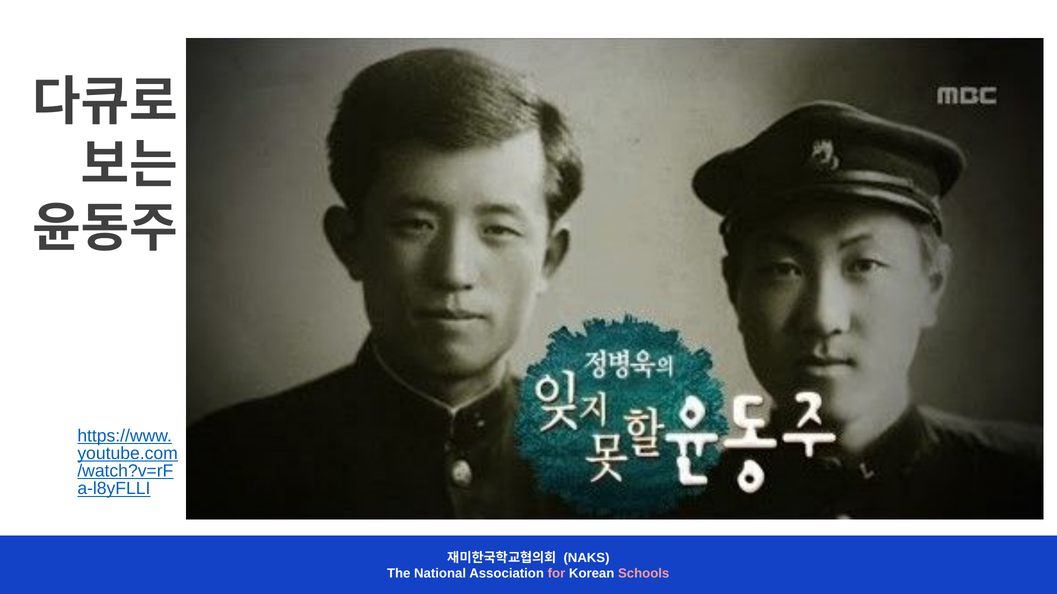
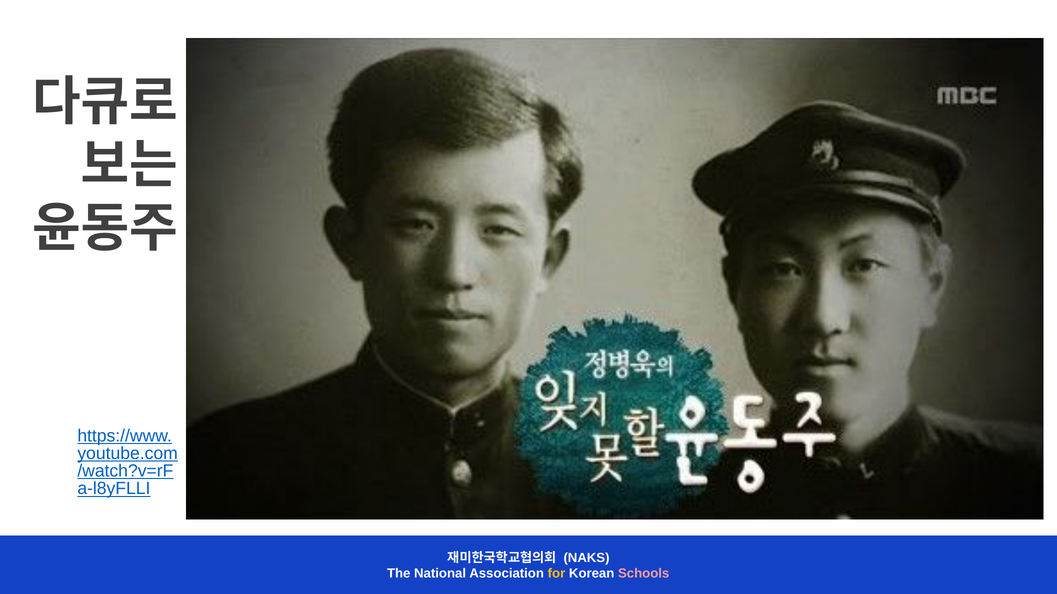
for colour: pink -> yellow
